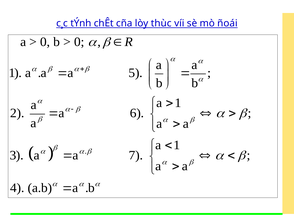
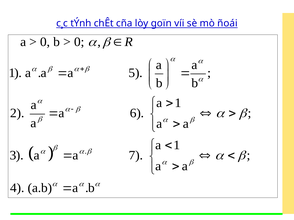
thùc: thùc -> goïn
